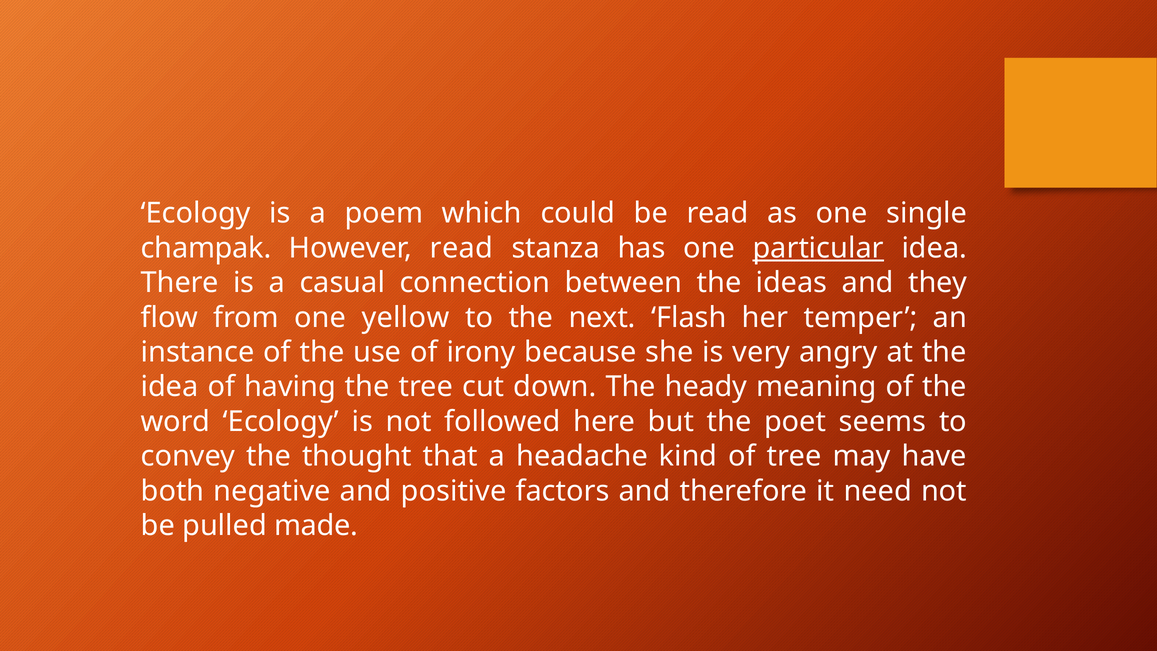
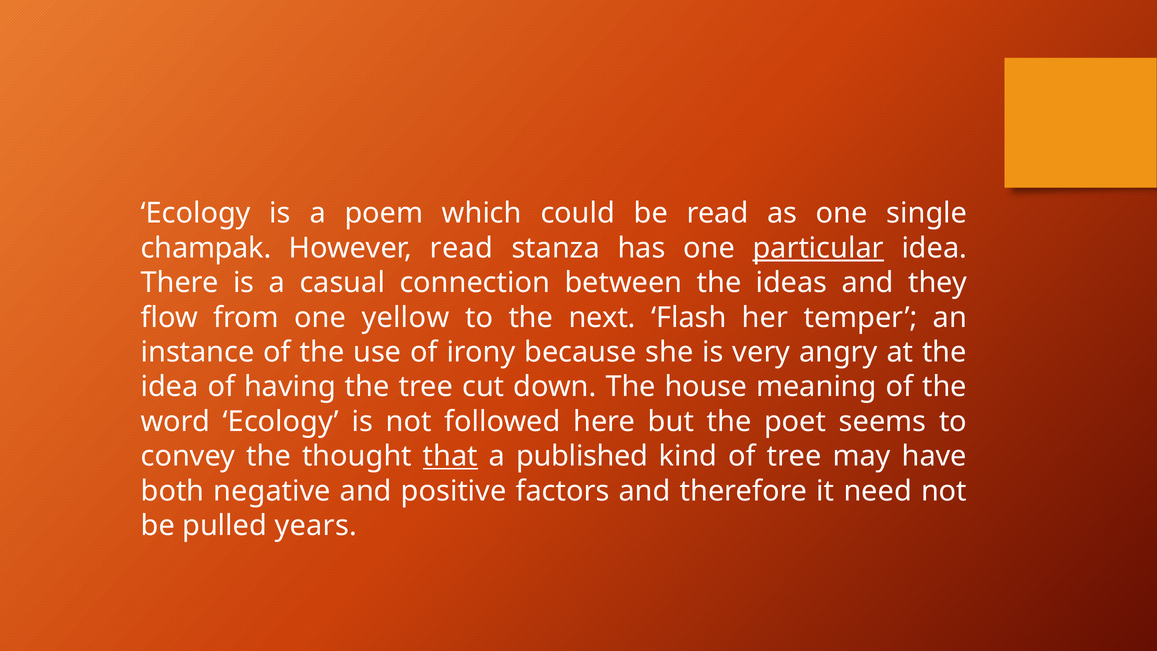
heady: heady -> house
that underline: none -> present
headache: headache -> published
made: made -> years
